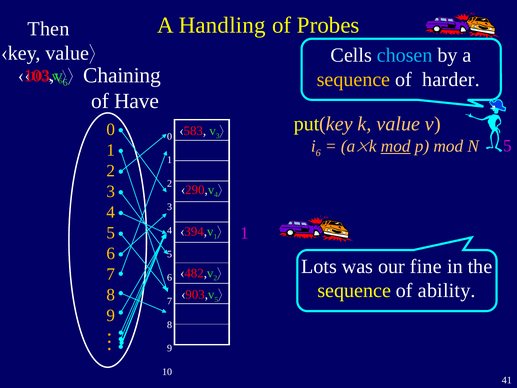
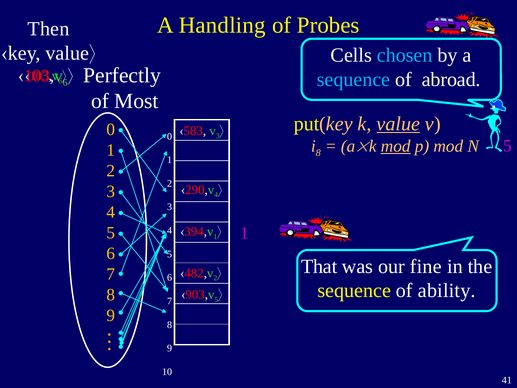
Chaining: Chaining -> Perfectly
sequence at (353, 79) colour: yellow -> light blue
harder: harder -> abroad
Have: Have -> Most
value at (398, 124) underline: none -> present
6 at (318, 153): 6 -> 8
Lots: Lots -> That
